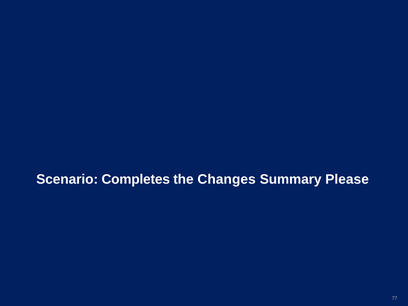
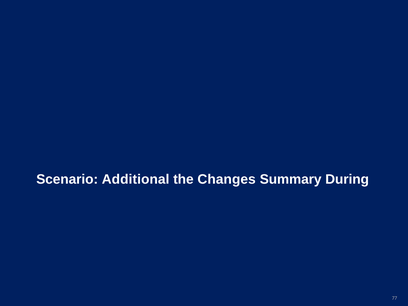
Completes: Completes -> Additional
Please: Please -> During
